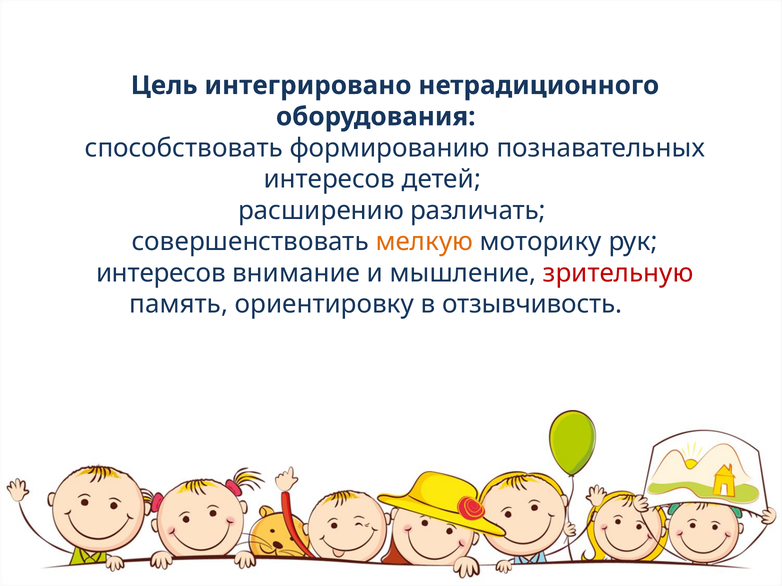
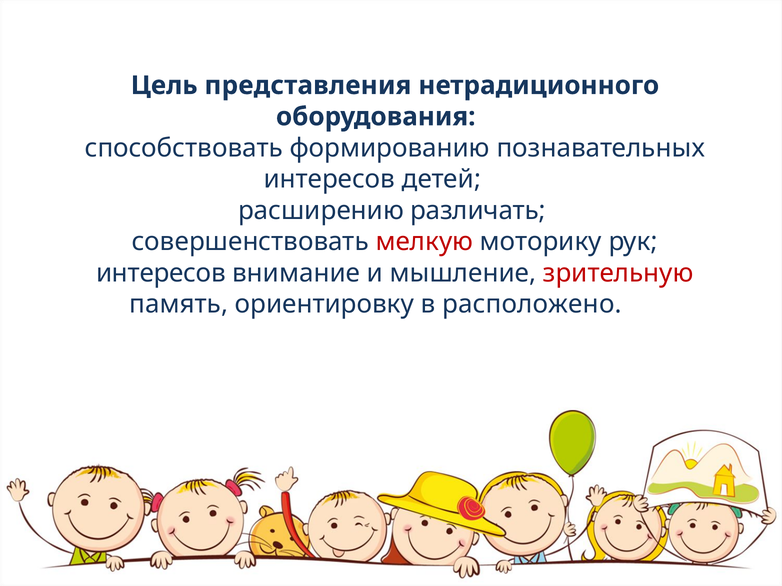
интегрировано: интегрировано -> представления
мелкую colour: orange -> red
отзывчивость: отзывчивость -> расположено
